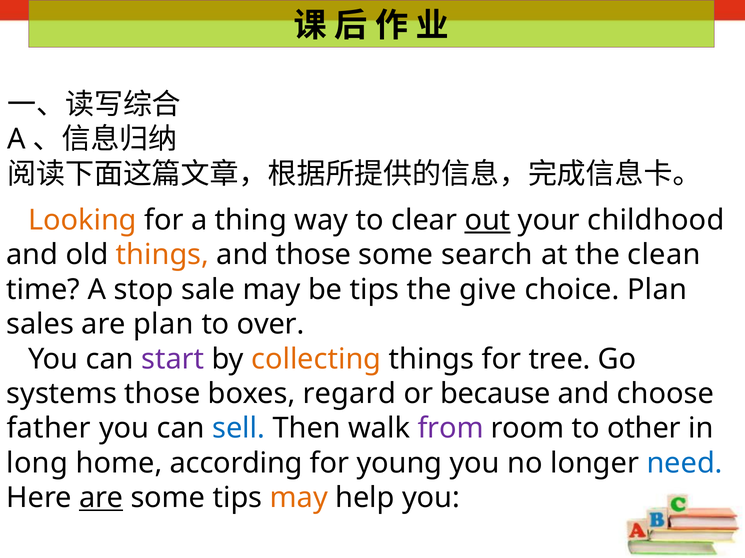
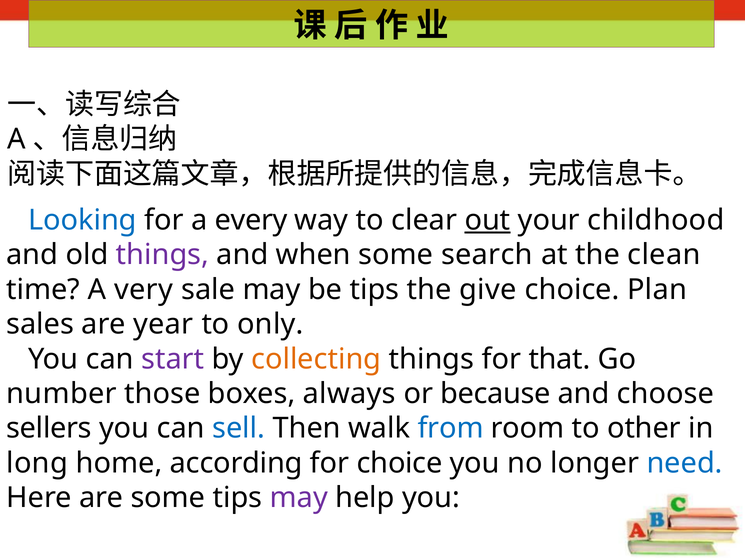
Looking colour: orange -> blue
thing: thing -> every
things at (162, 255) colour: orange -> purple
and those: those -> when
stop: stop -> very
are plan: plan -> year
over: over -> only
tree: tree -> that
systems: systems -> number
regard: regard -> always
father: father -> sellers
from colour: purple -> blue
for young: young -> choice
are at (101, 499) underline: present -> none
may at (299, 499) colour: orange -> purple
